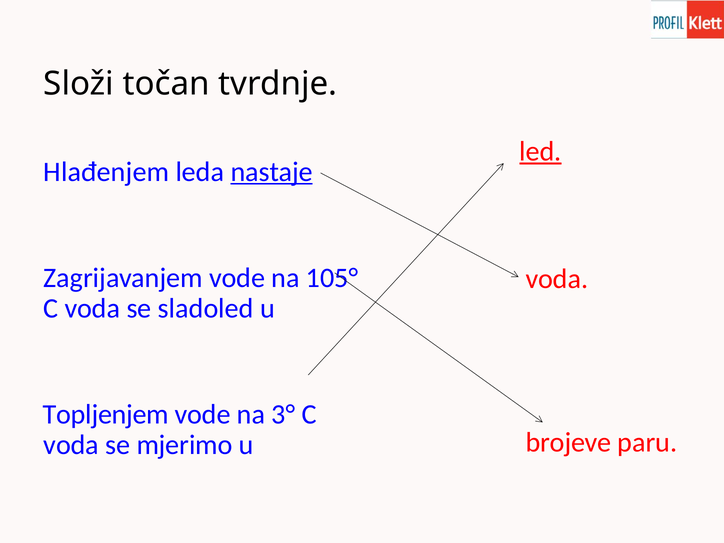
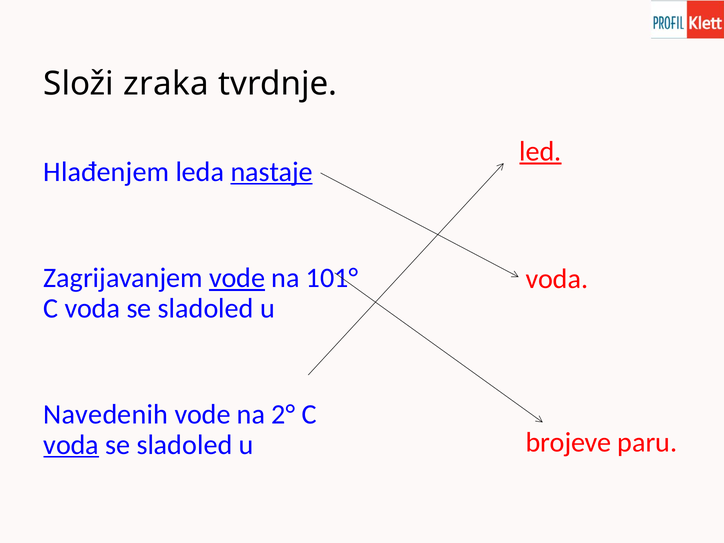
točan: točan -> zraka
vode at (237, 278) underline: none -> present
105°: 105° -> 101°
Topljenjem: Topljenjem -> Navedenih
3°: 3° -> 2°
voda at (71, 445) underline: none -> present
mjerimo at (185, 445): mjerimo -> sladoled
